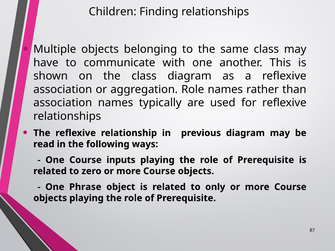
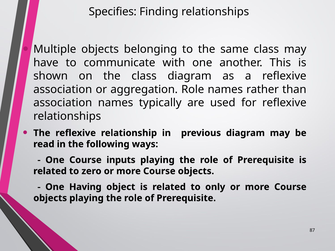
Children: Children -> Specifies
Phrase: Phrase -> Having
